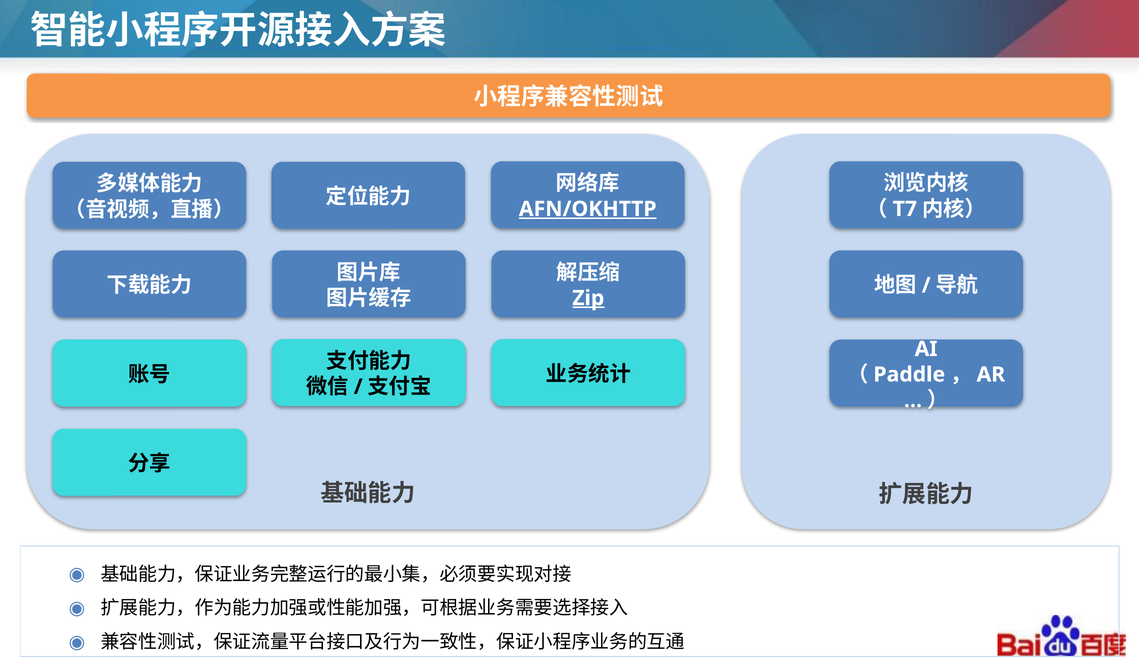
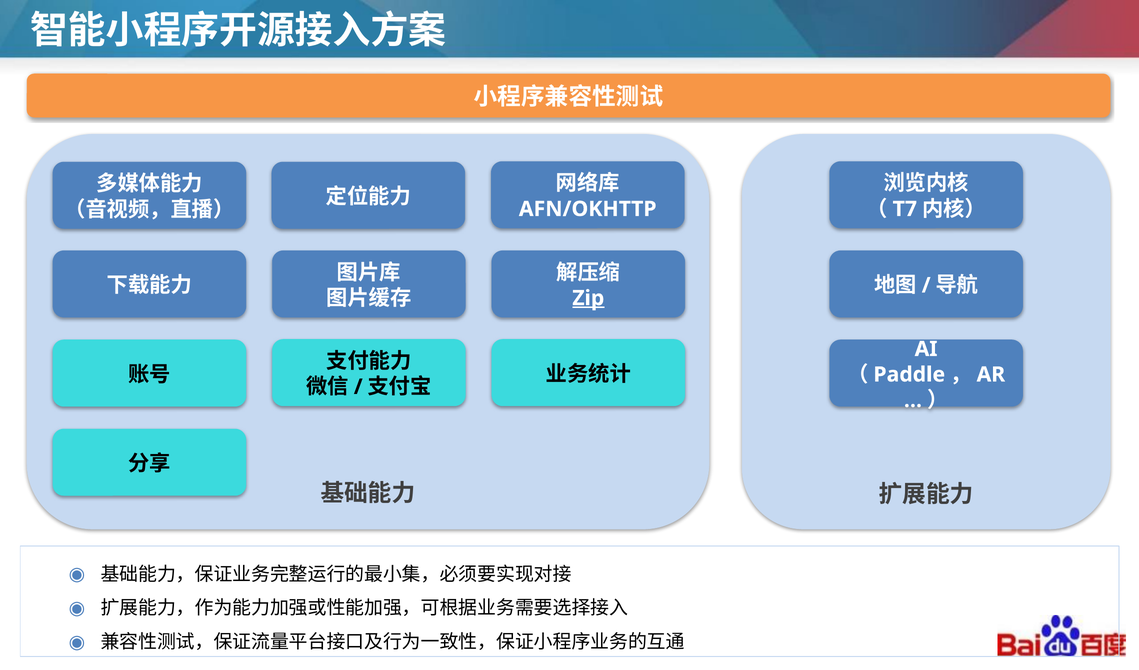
AFN/OKHTTP underline: present -> none
